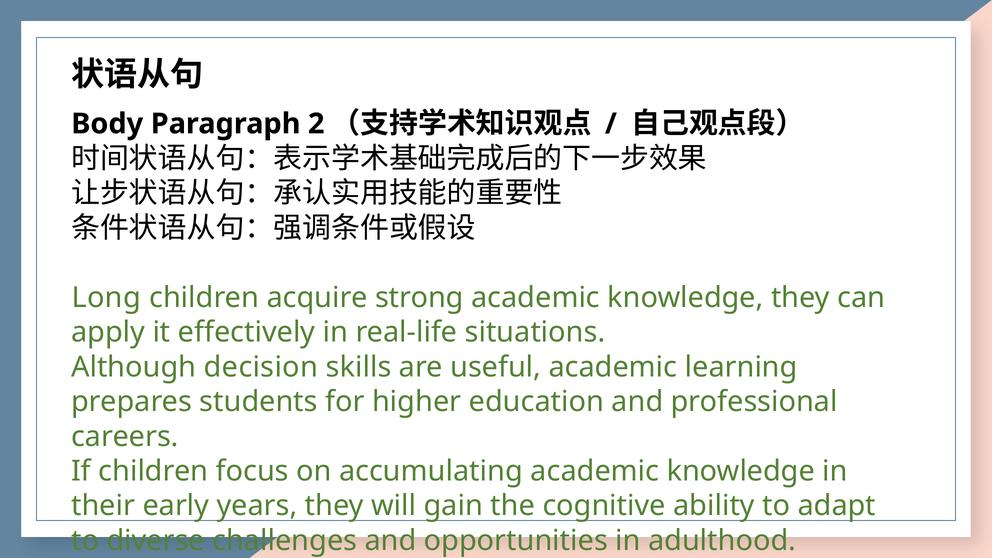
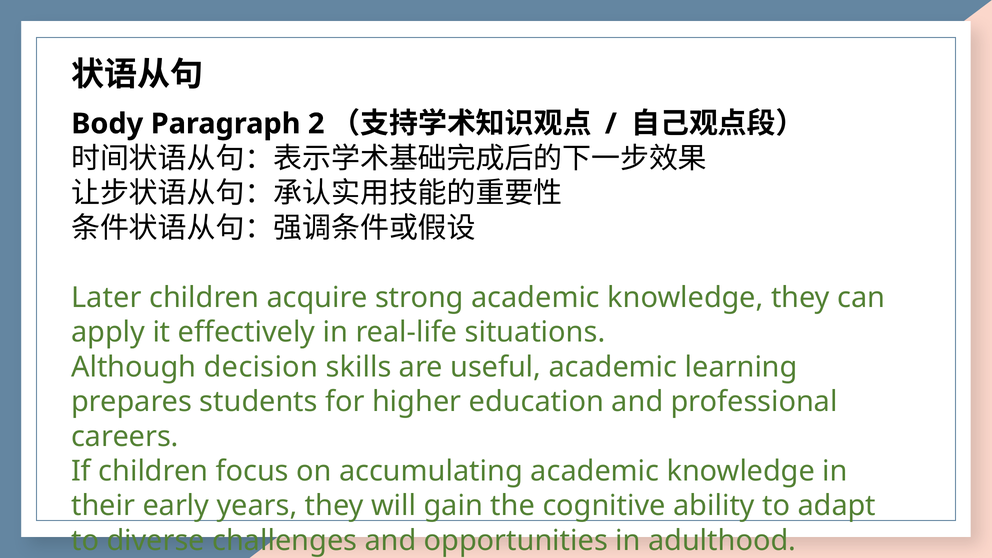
Long: Long -> Later
